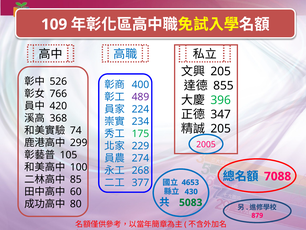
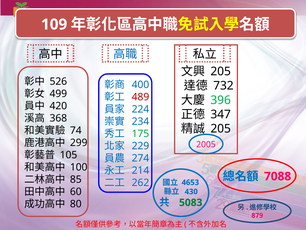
855: 855 -> 732
766: 766 -> 499
489 colour: purple -> red
268: 268 -> 214
377: 377 -> 262
